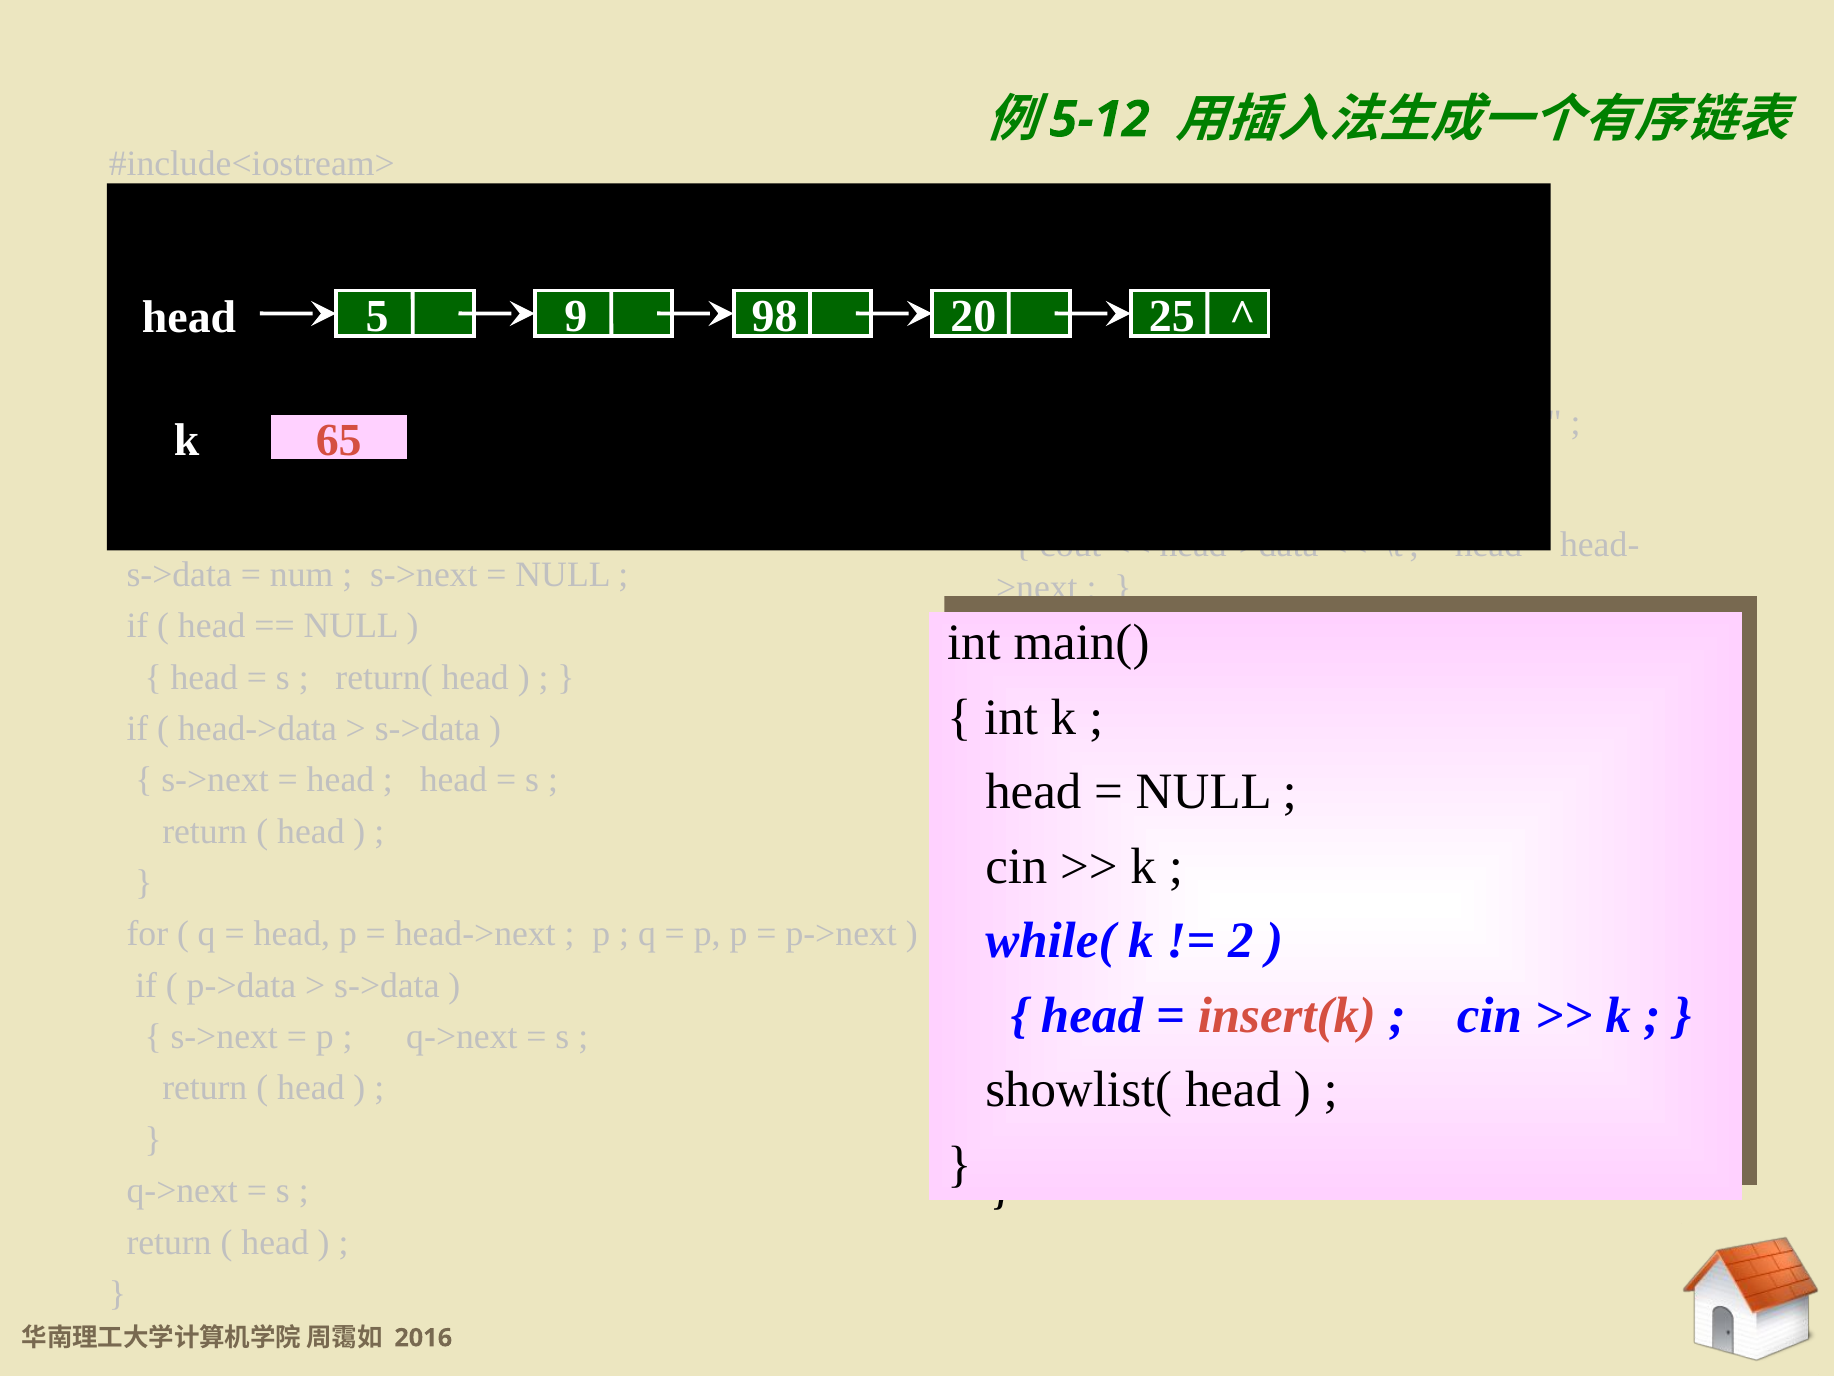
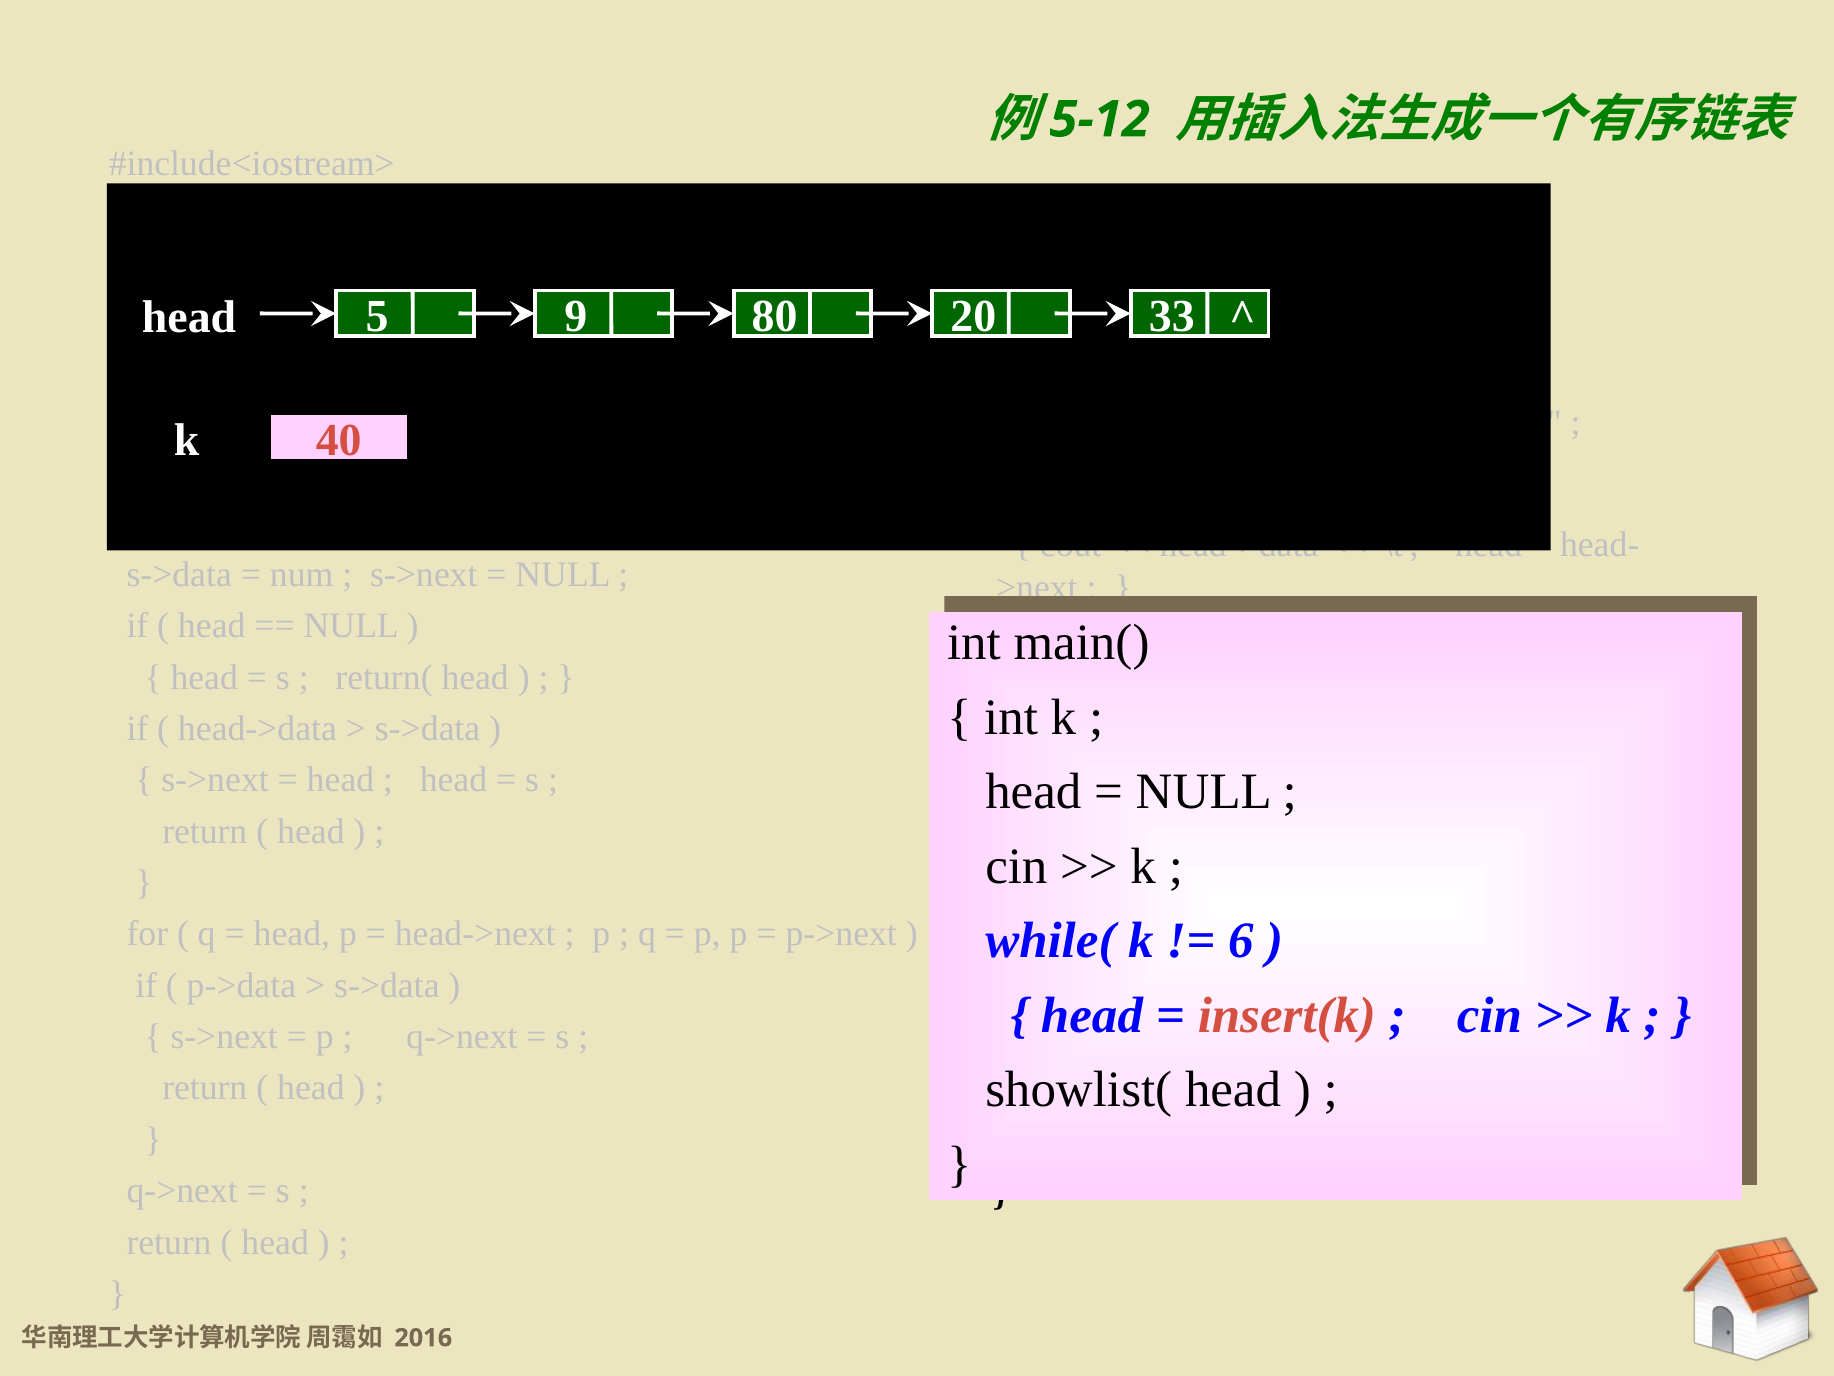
98: 98 -> 80
25: 25 -> 33
65: 65 -> 40
2: 2 -> 6
